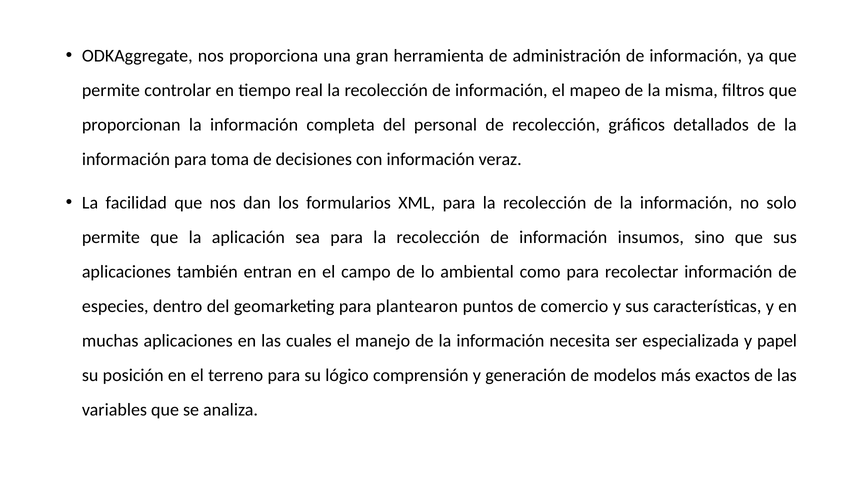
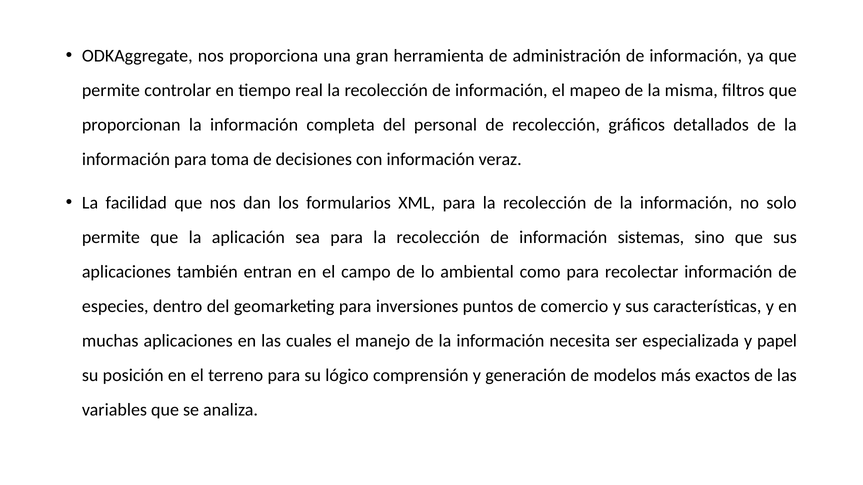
insumos: insumos -> sistemas
plantearon: plantearon -> inversiones
